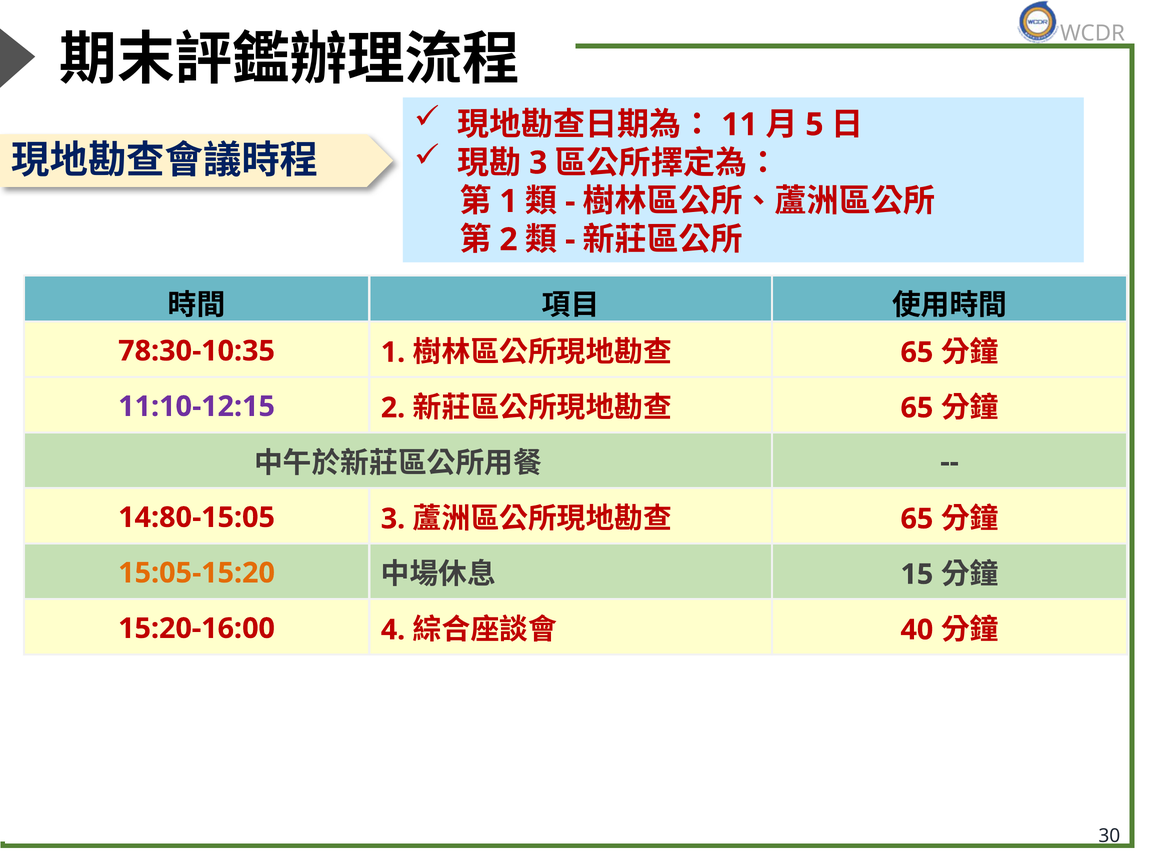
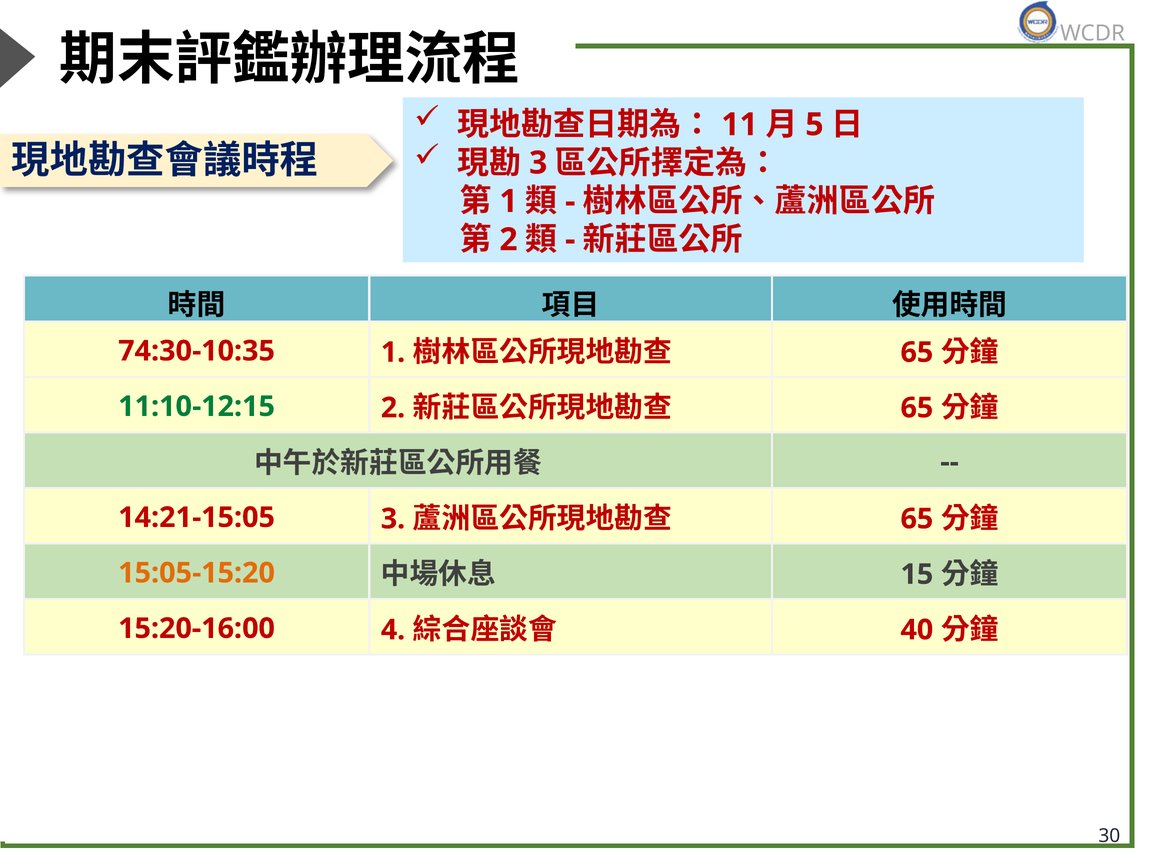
78:30-10:35: 78:30-10:35 -> 74:30-10:35
11:10-12:15 colour: purple -> green
14:80-15:05: 14:80-15:05 -> 14:21-15:05
